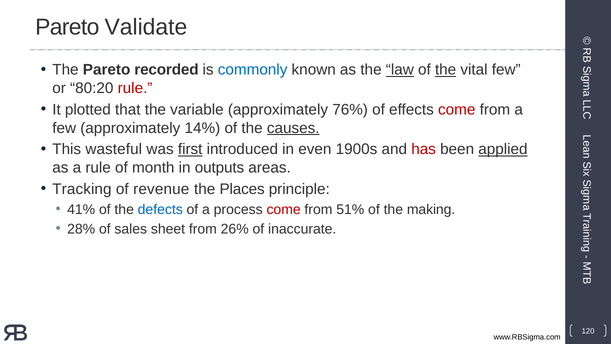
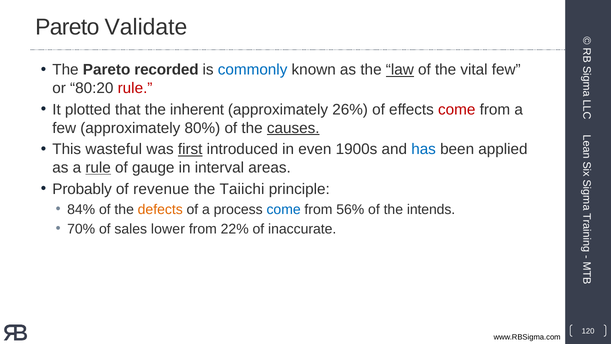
the at (446, 70) underline: present -> none
variable: variable -> inherent
76%: 76% -> 26%
14%: 14% -> 80%
has colour: red -> blue
applied underline: present -> none
rule at (98, 168) underline: none -> present
month: month -> gauge
outputs: outputs -> interval
Tracking: Tracking -> Probably
Places: Places -> Taiichi
41%: 41% -> 84%
defects colour: blue -> orange
come at (284, 209) colour: red -> blue
51%: 51% -> 56%
making: making -> intends
28%: 28% -> 70%
sheet: sheet -> lower
26%: 26% -> 22%
